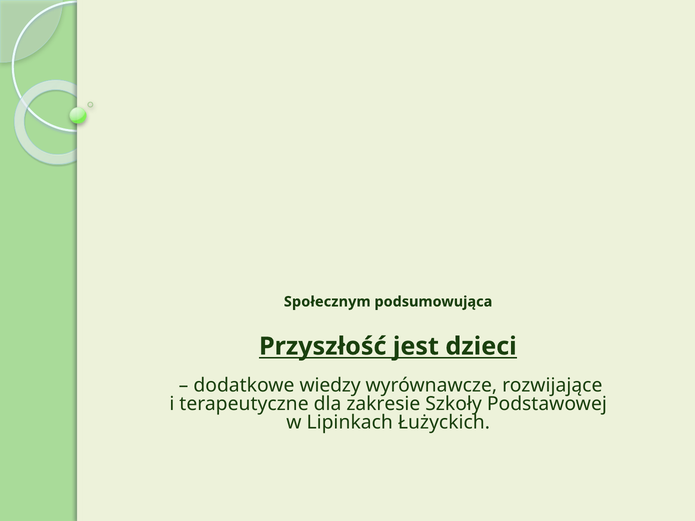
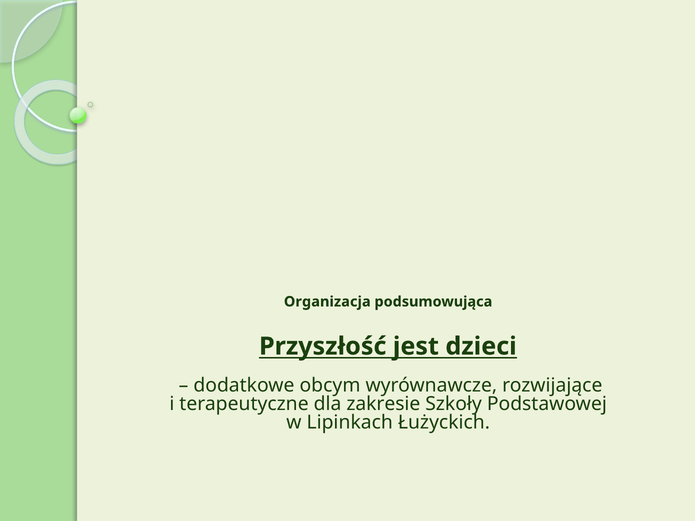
Społecznym: Społecznym -> Organizacja
wiedzy: wiedzy -> obcym
